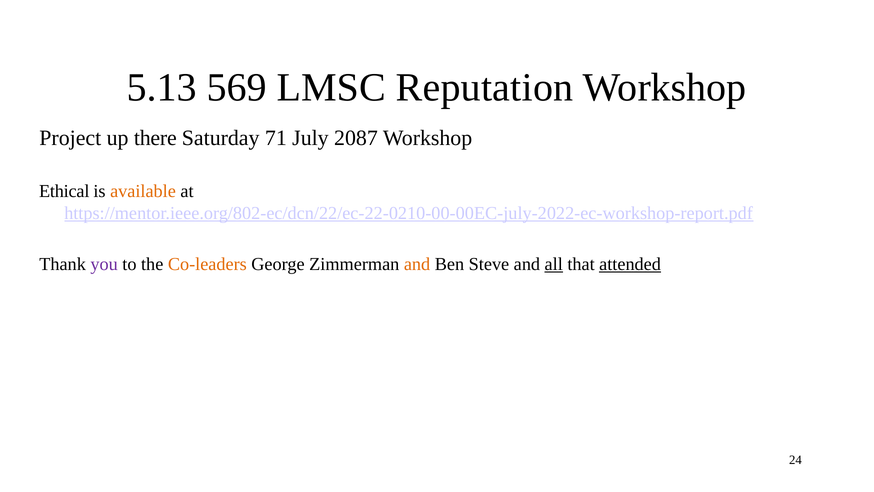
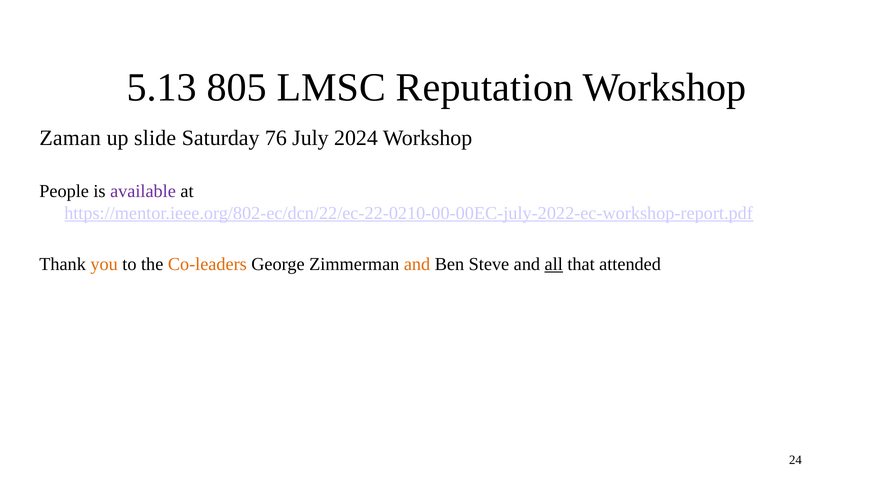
569: 569 -> 805
Project: Project -> Zaman
there: there -> slide
71: 71 -> 76
2087: 2087 -> 2024
Ethical: Ethical -> People
available colour: orange -> purple
you colour: purple -> orange
attended underline: present -> none
